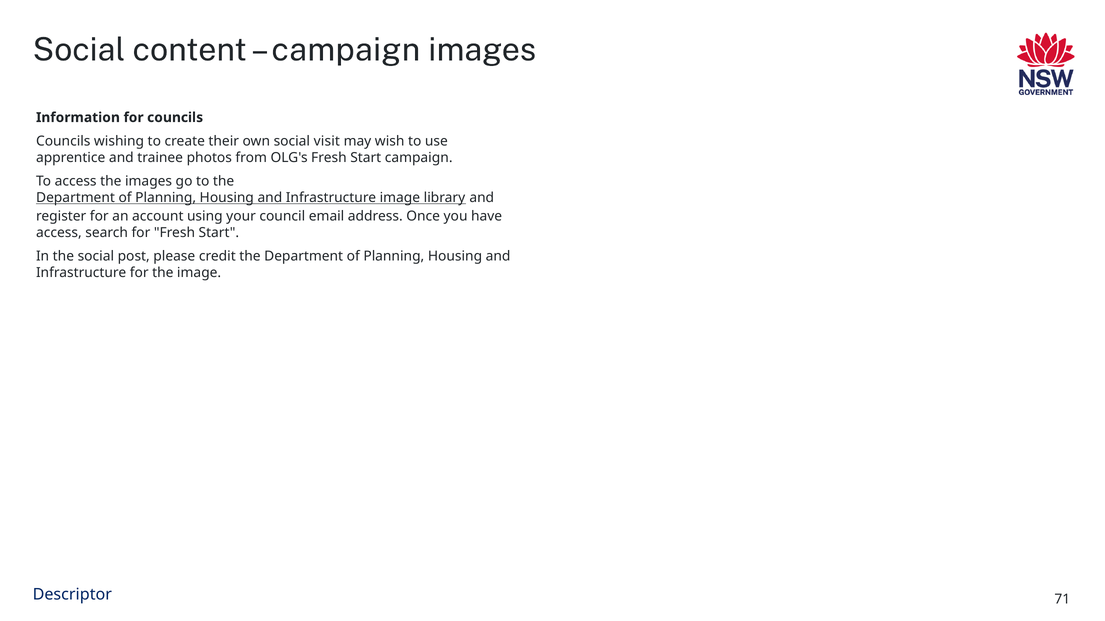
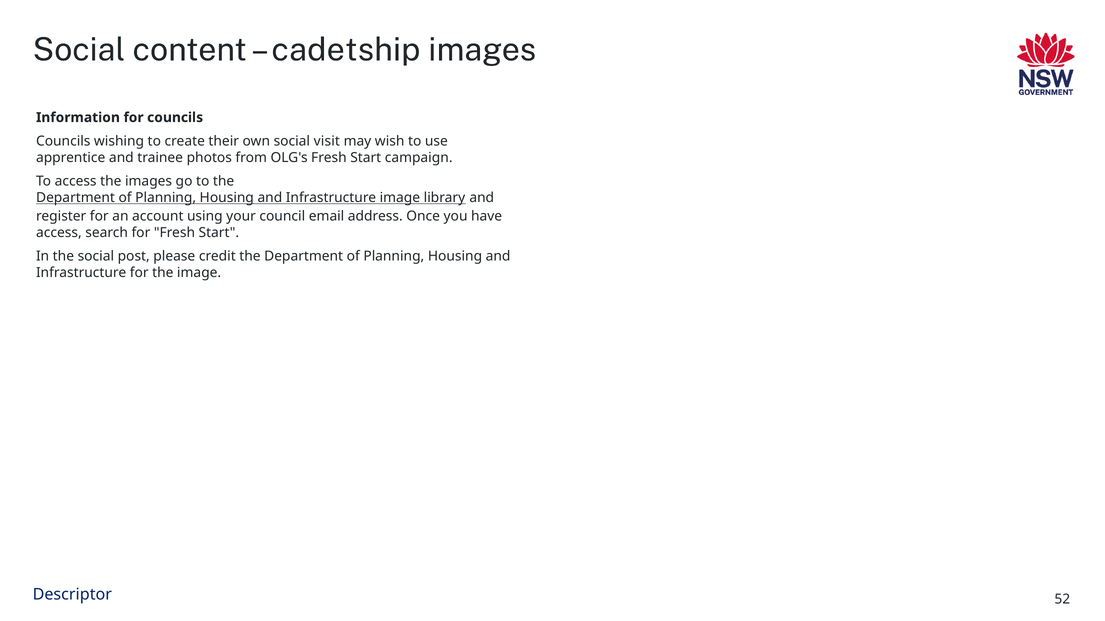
campaign at (346, 50): campaign -> cadetship
71: 71 -> 52
